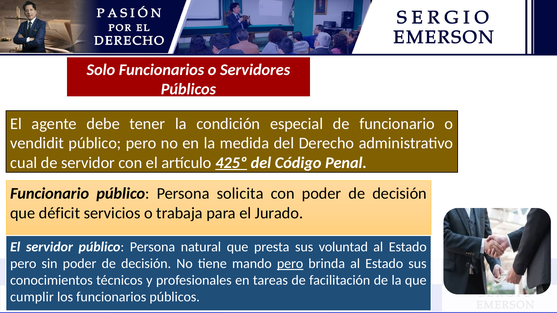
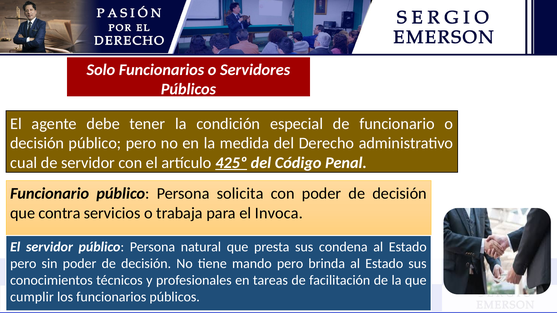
vendidit at (37, 143): vendidit -> decisión
déficit: déficit -> contra
Jurado: Jurado -> Invoca
voluntad: voluntad -> condena
pero at (290, 264) underline: present -> none
